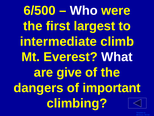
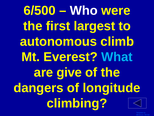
intermediate: intermediate -> autonomous
What colour: white -> light blue
important: important -> longitude
